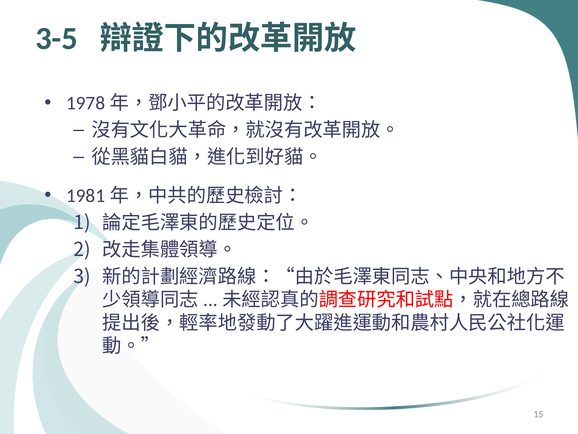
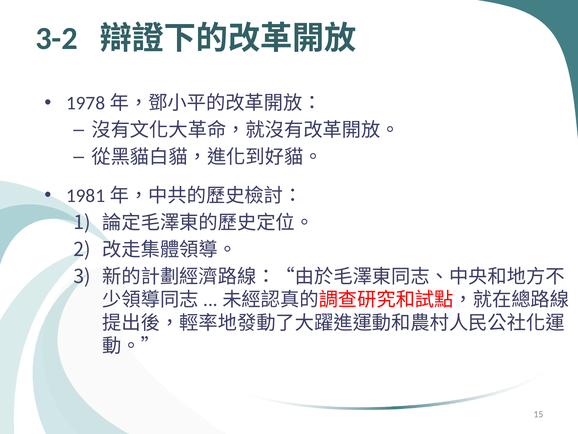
3-5: 3-5 -> 3-2
